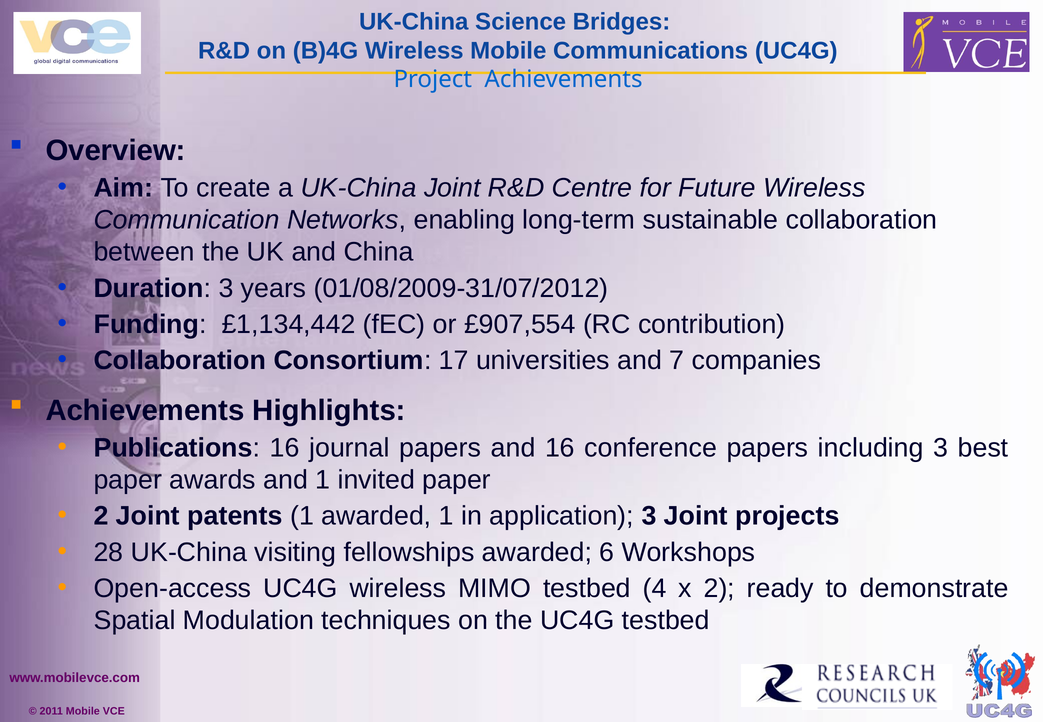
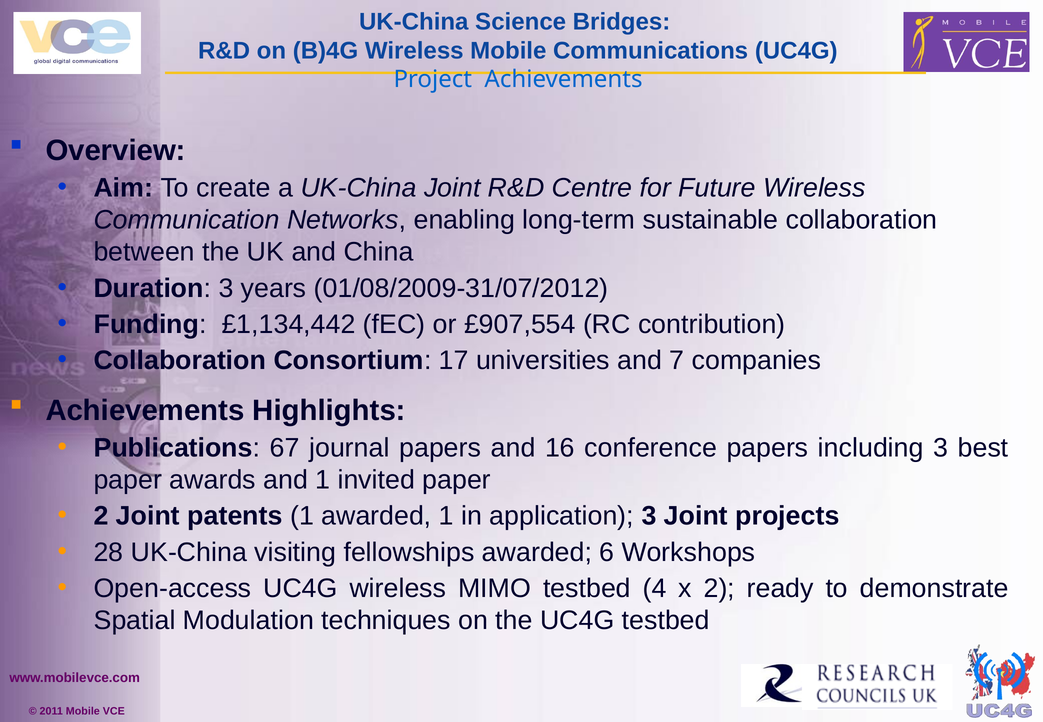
Publications 16: 16 -> 67
